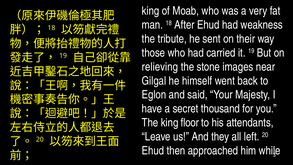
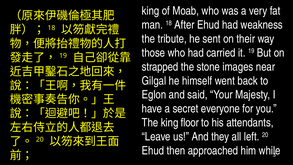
relieving: relieving -> strapped
thousand: thousand -> everyone
